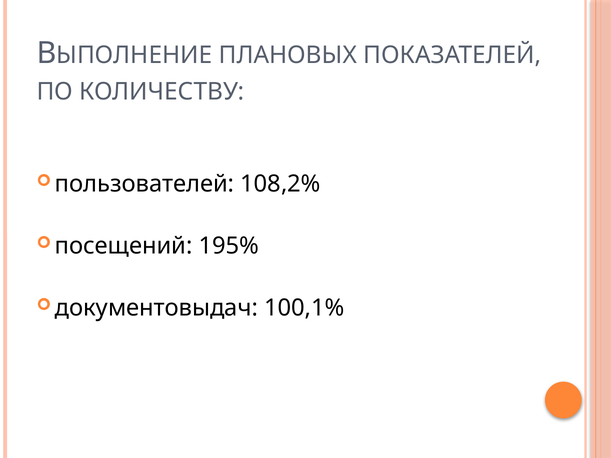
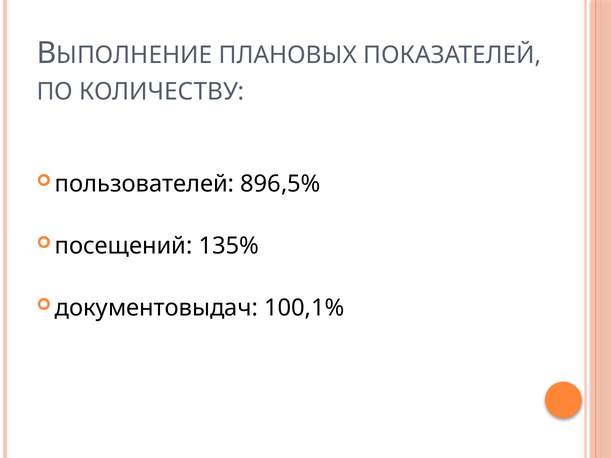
108,2%: 108,2% -> 896,5%
195%: 195% -> 135%
